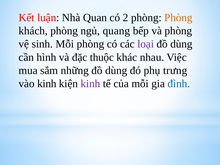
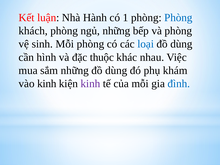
Quan: Quan -> Hành
2: 2 -> 1
Phòng at (178, 18) colour: orange -> blue
ngủ quang: quang -> những
loại colour: purple -> blue
trưng: trưng -> khám
